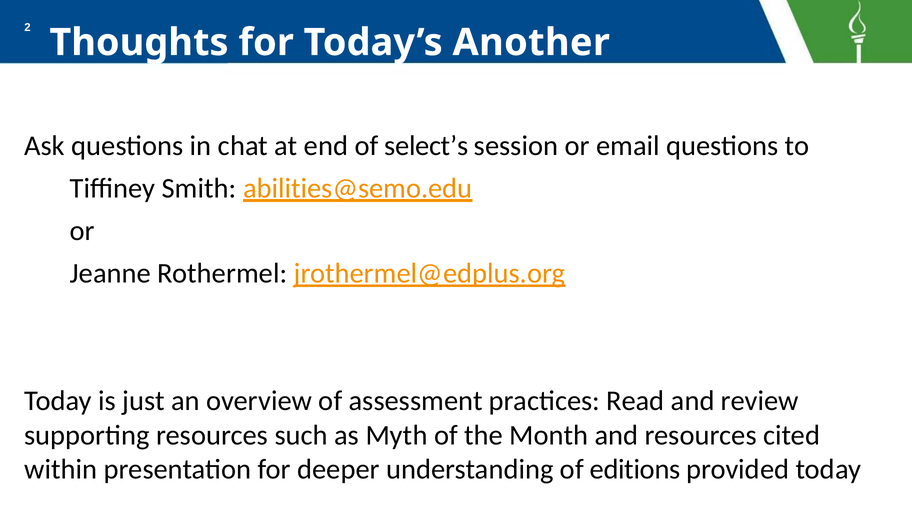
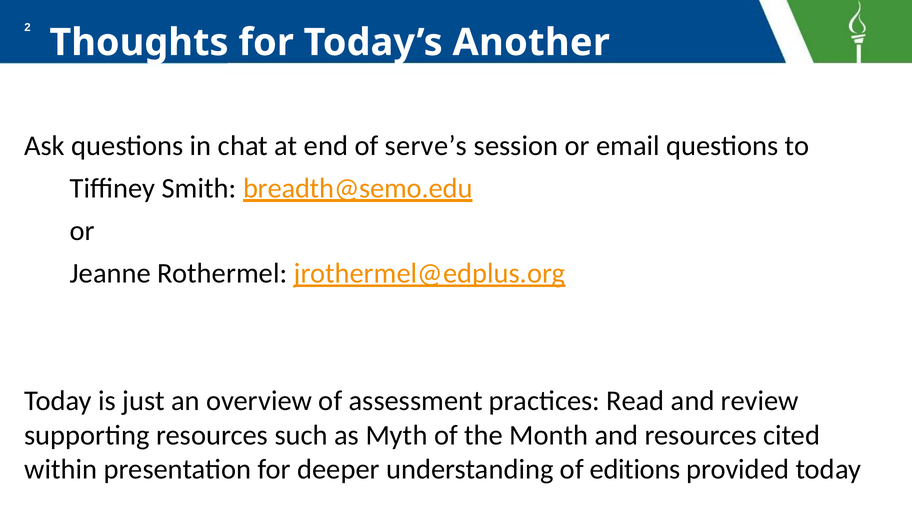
select’s: select’s -> serve’s
abilities@semo.edu: abilities@semo.edu -> breadth@semo.edu
